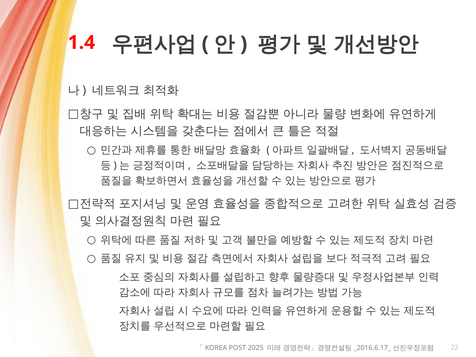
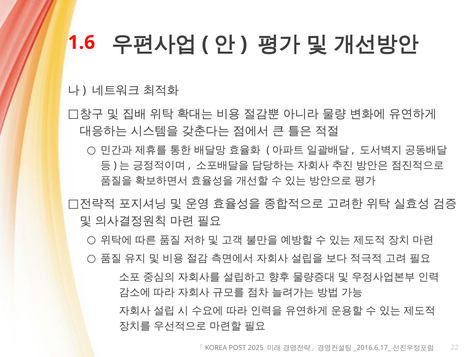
1.4: 1.4 -> 1.6
